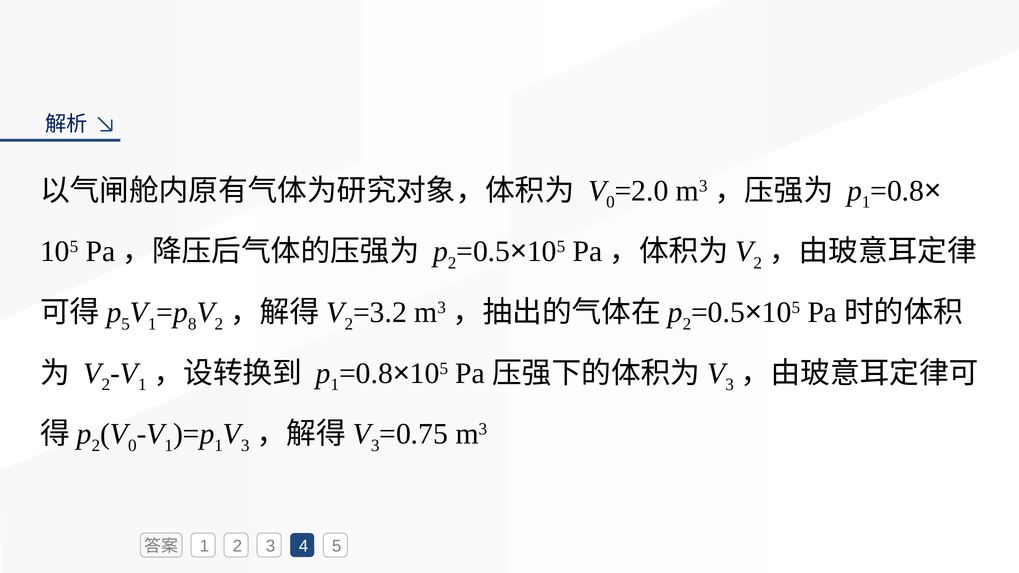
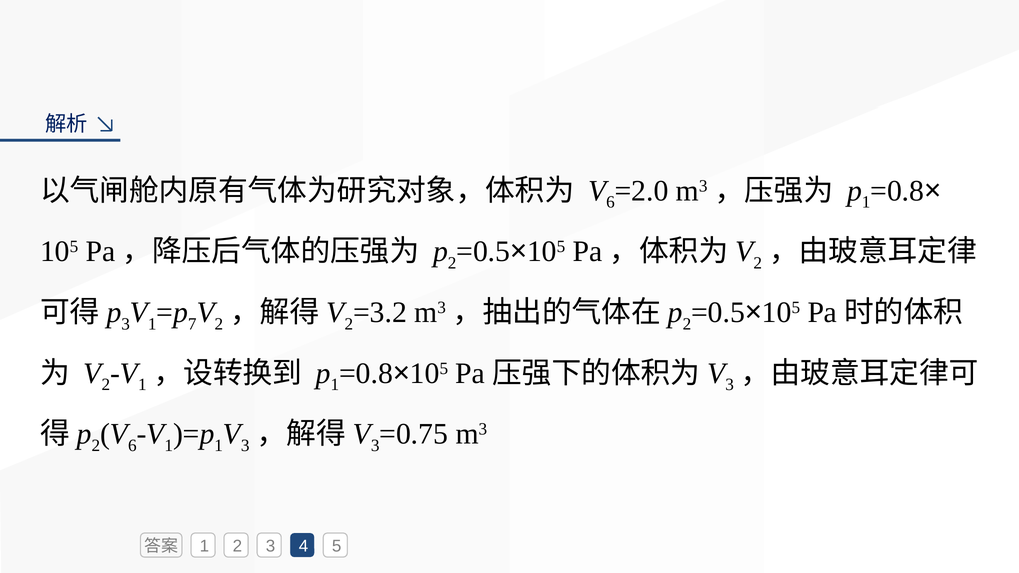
0 at (610, 202): 0 -> 6
5 at (126, 324): 5 -> 3
8: 8 -> 7
0 at (132, 446): 0 -> 6
